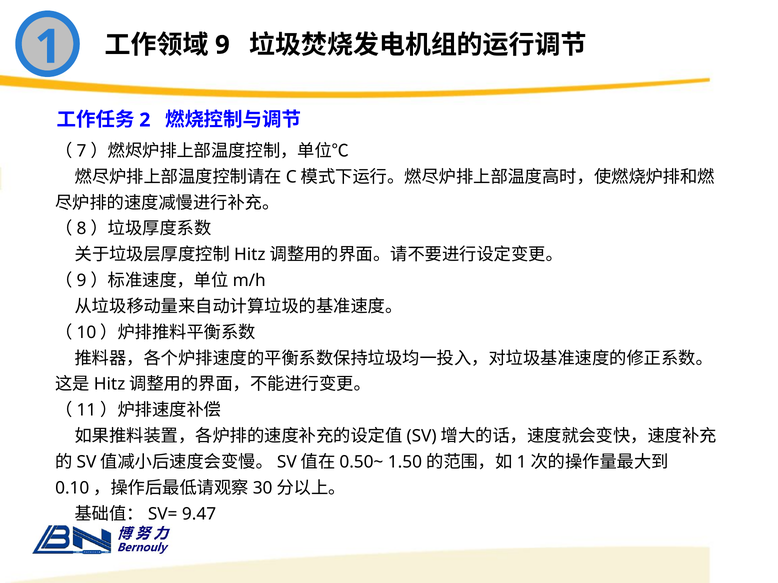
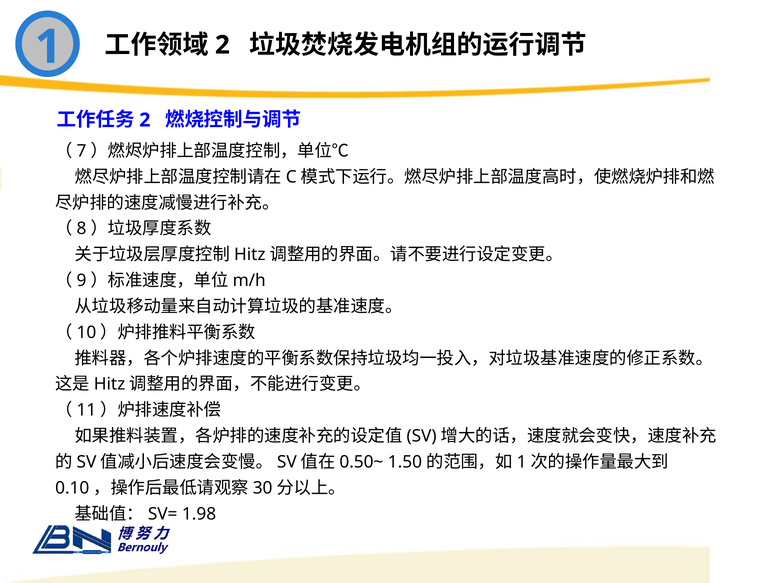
9 at (222, 45): 9 -> 2
9.47: 9.47 -> 1.98
